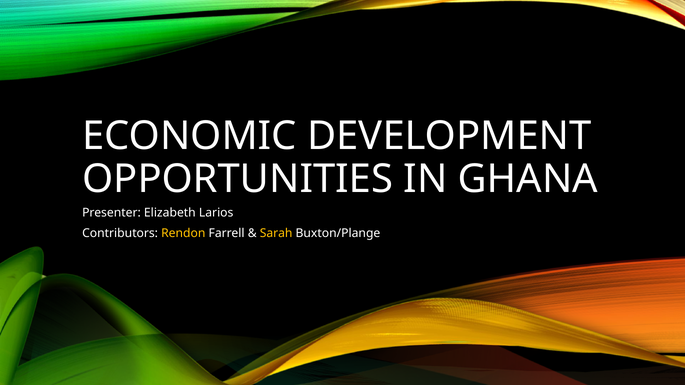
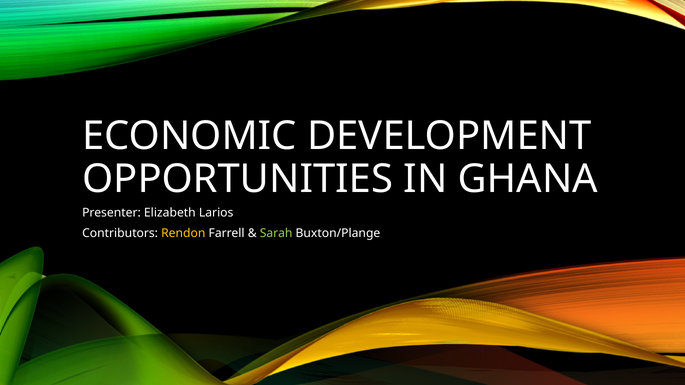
Sarah colour: yellow -> light green
